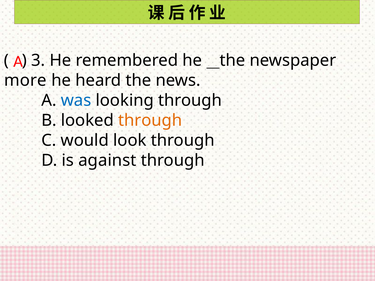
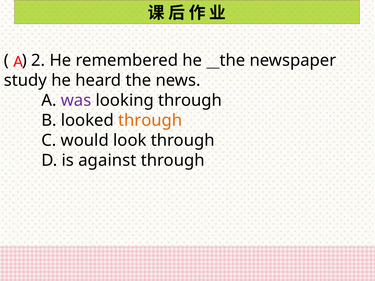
3: 3 -> 2
more: more -> study
was colour: blue -> purple
